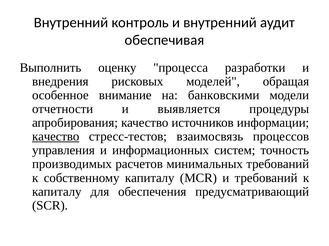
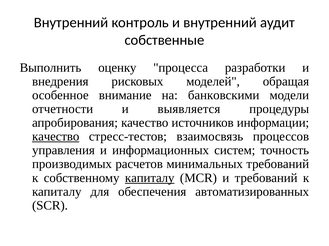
обеспечивая: обеспечивая -> собственные
капиталу at (150, 178) underline: none -> present
предусматривающий: предусматривающий -> автоматизированных
